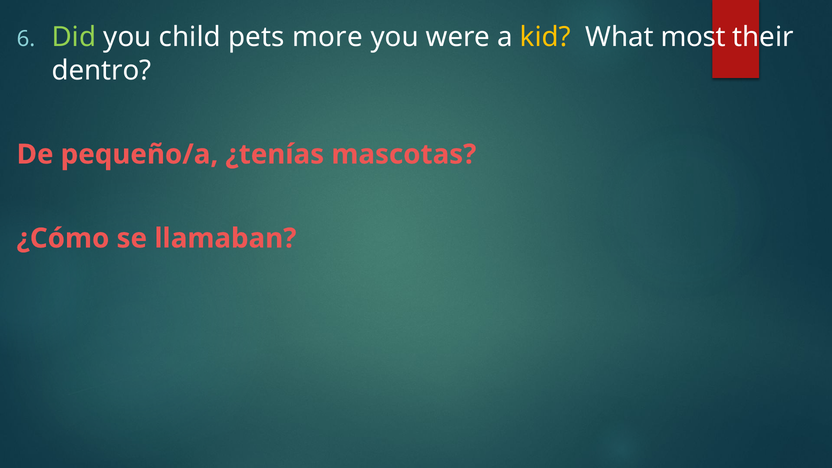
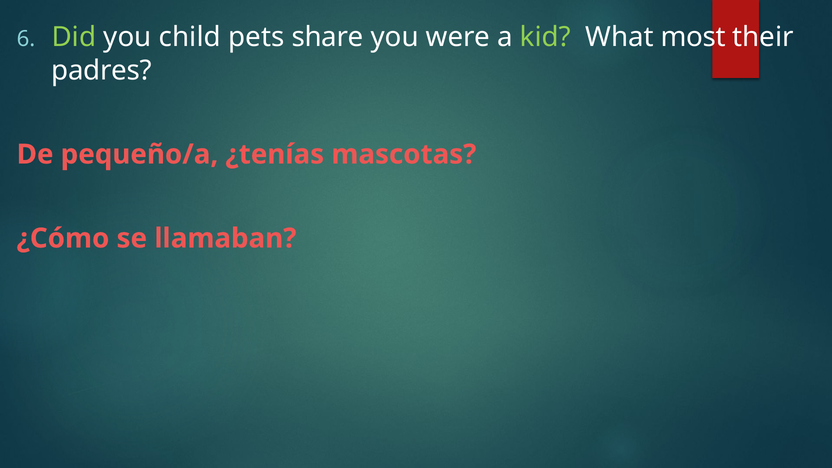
more: more -> share
kid colour: yellow -> light green
dentro: dentro -> padres
